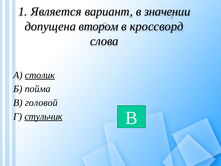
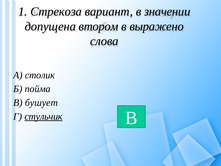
Является: Является -> Стрекоза
кроссворд: кроссворд -> выражено
столик underline: present -> none
головой: головой -> бушует
